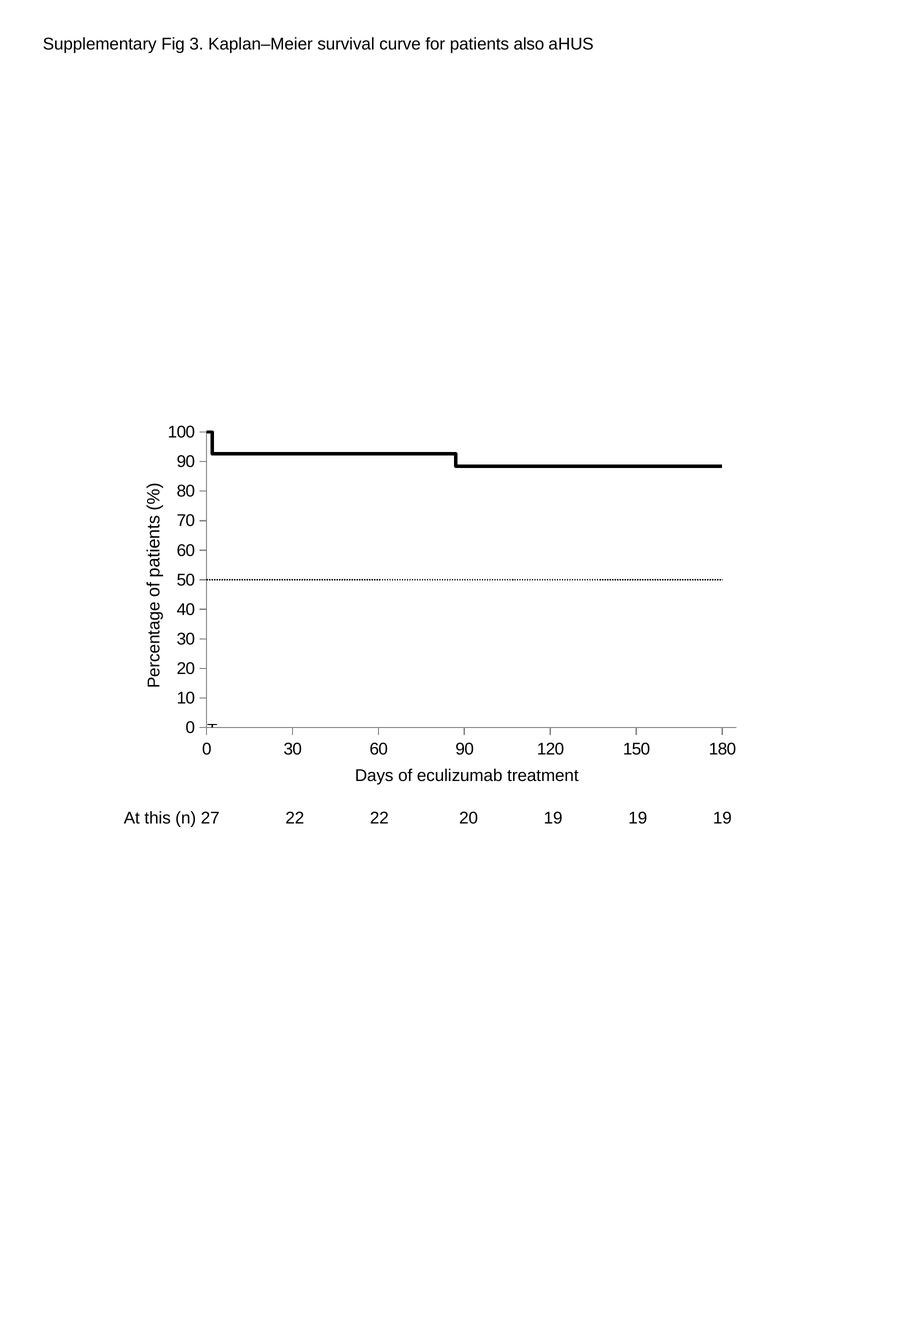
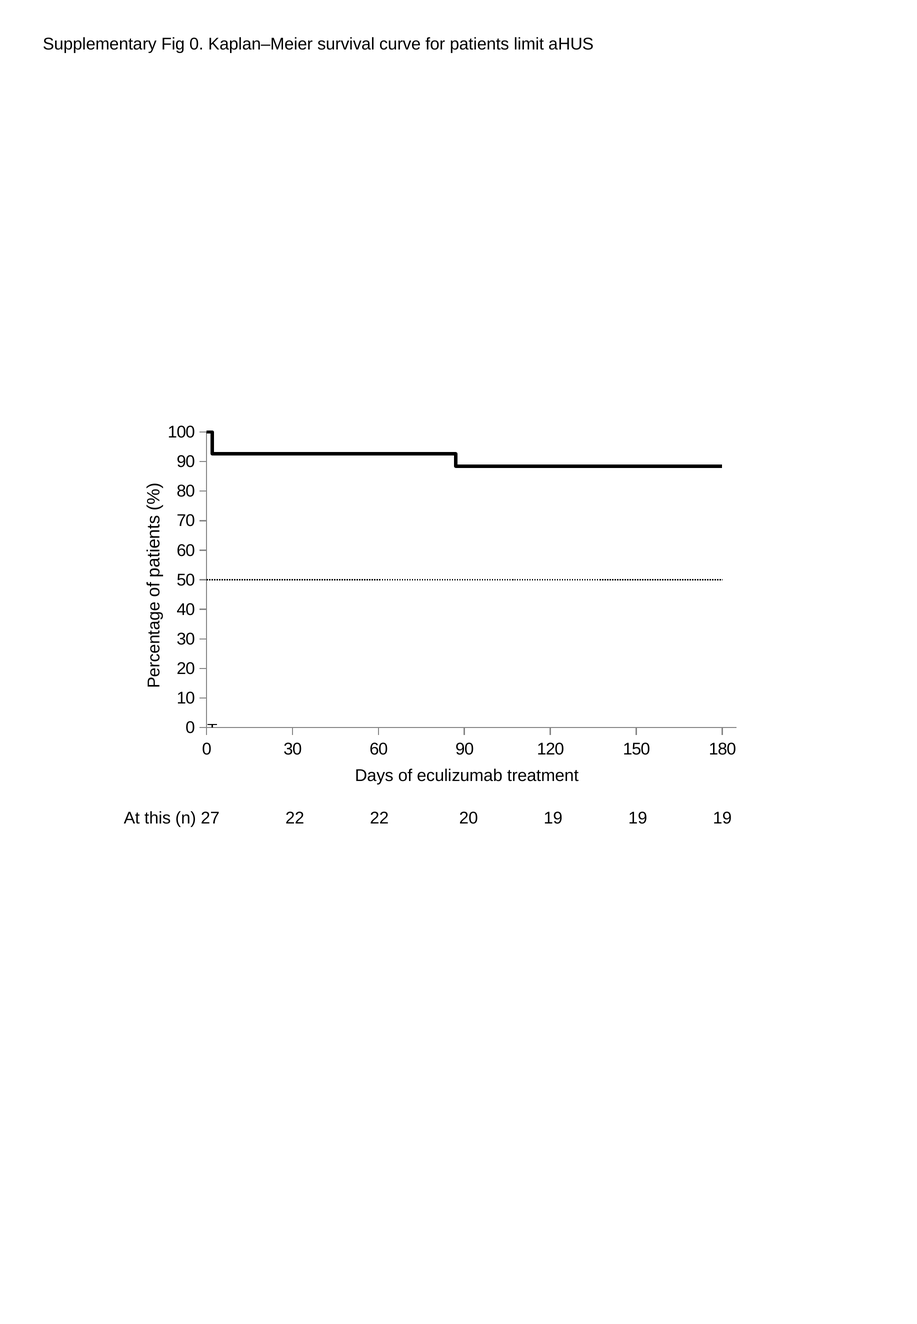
Fig 3: 3 -> 0
also: also -> limit
